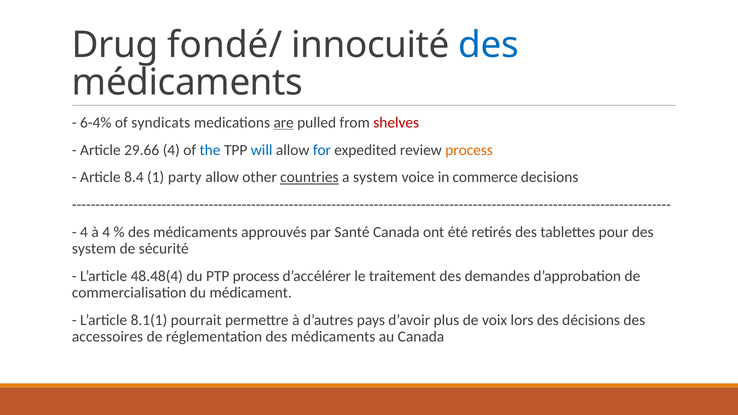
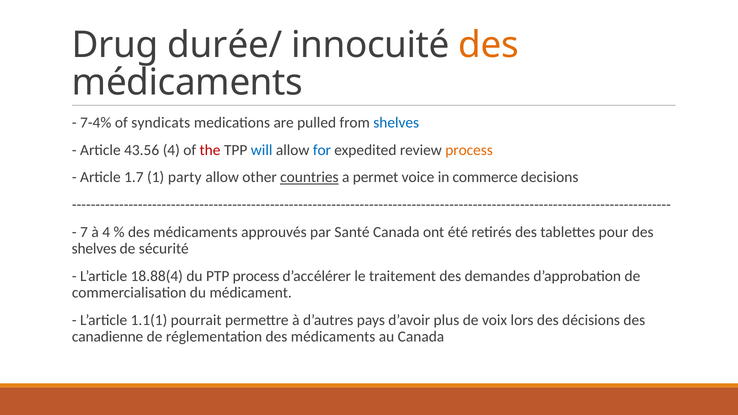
fondé/: fondé/ -> durée/
des at (489, 45) colour: blue -> orange
6-4%: 6-4% -> 7-4%
are underline: present -> none
shelves at (396, 123) colour: red -> blue
29.66: 29.66 -> 43.56
the colour: blue -> red
8.4: 8.4 -> 1.7
a system: system -> permet
4 at (84, 232): 4 -> 7
system at (94, 249): system -> shelves
48.48(4: 48.48(4 -> 18.88(4
8.1(1: 8.1(1 -> 1.1(1
accessoires: accessoires -> canadienne
